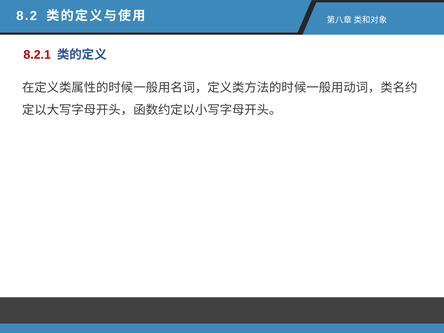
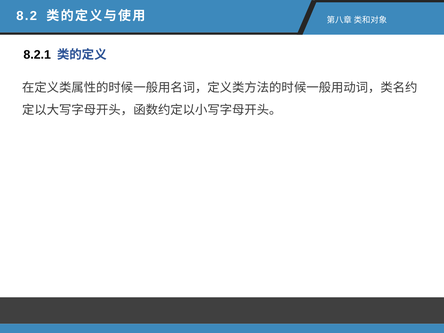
8.2.1 colour: red -> black
